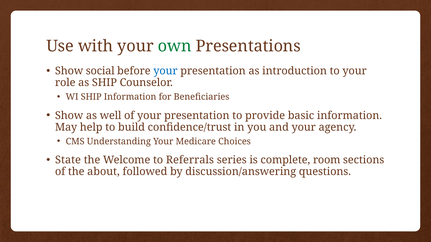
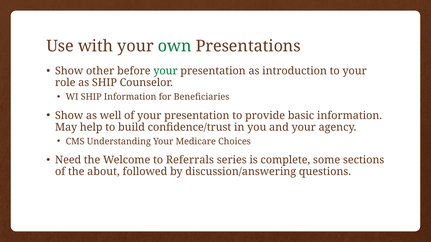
social: social -> other
your at (165, 71) colour: blue -> green
State: State -> Need
room: room -> some
